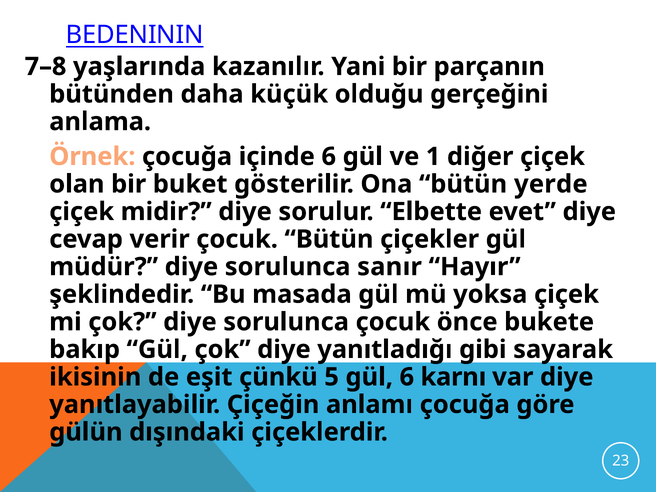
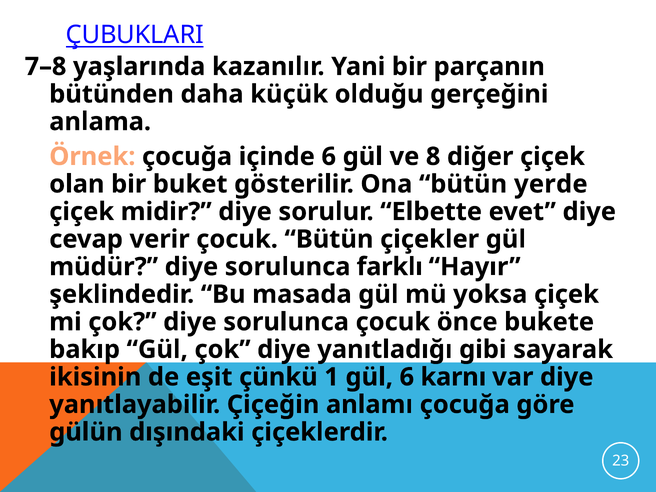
BEDENININ: BEDENININ -> ÇUBUKLARI
1: 1 -> 8
sanır: sanır -> farklı
5: 5 -> 1
